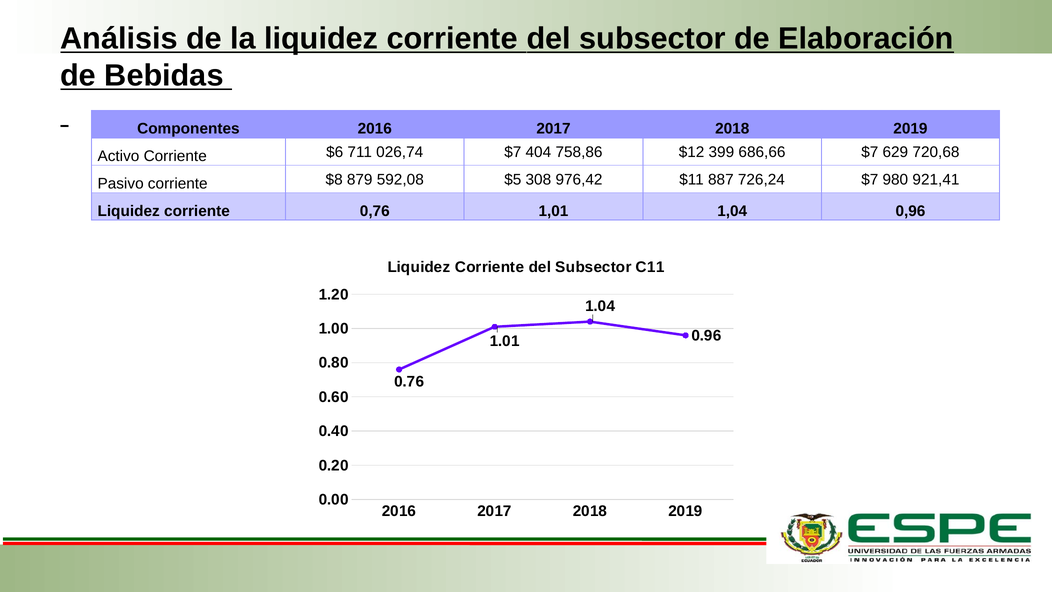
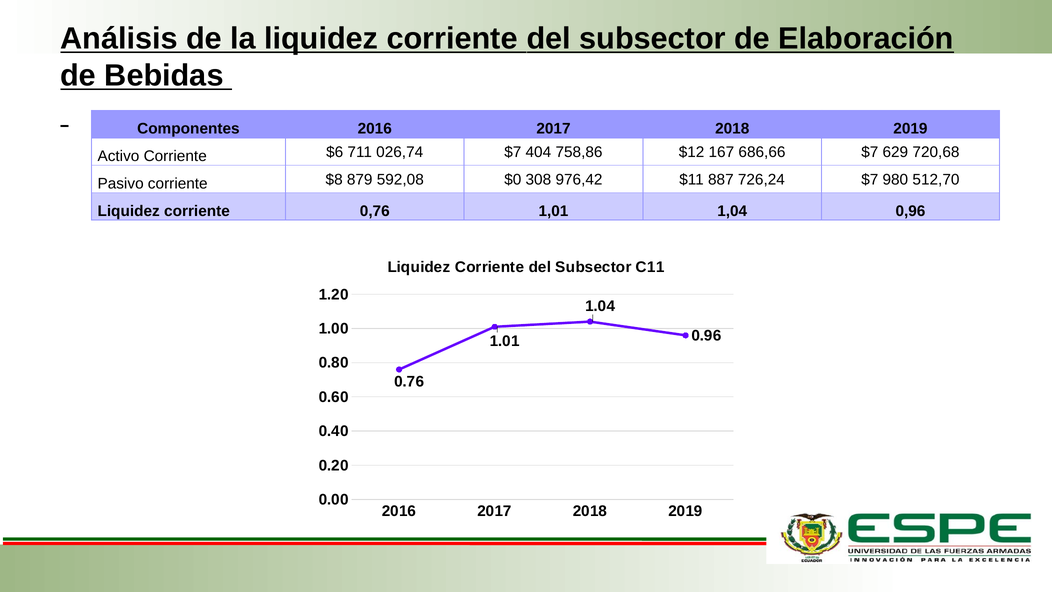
399: 399 -> 167
$5: $5 -> $0
921,41: 921,41 -> 512,70
